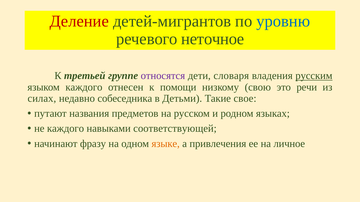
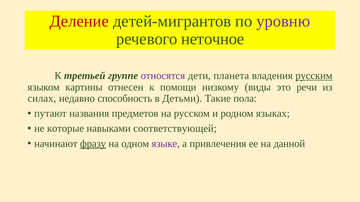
уровню colour: blue -> purple
словаря: словаря -> планета
языком каждого: каждого -> картины
свою: свою -> виды
собеседника: собеседника -> способность
свое: свое -> пола
не каждого: каждого -> которые
фразу underline: none -> present
языке colour: orange -> purple
личное: личное -> данной
